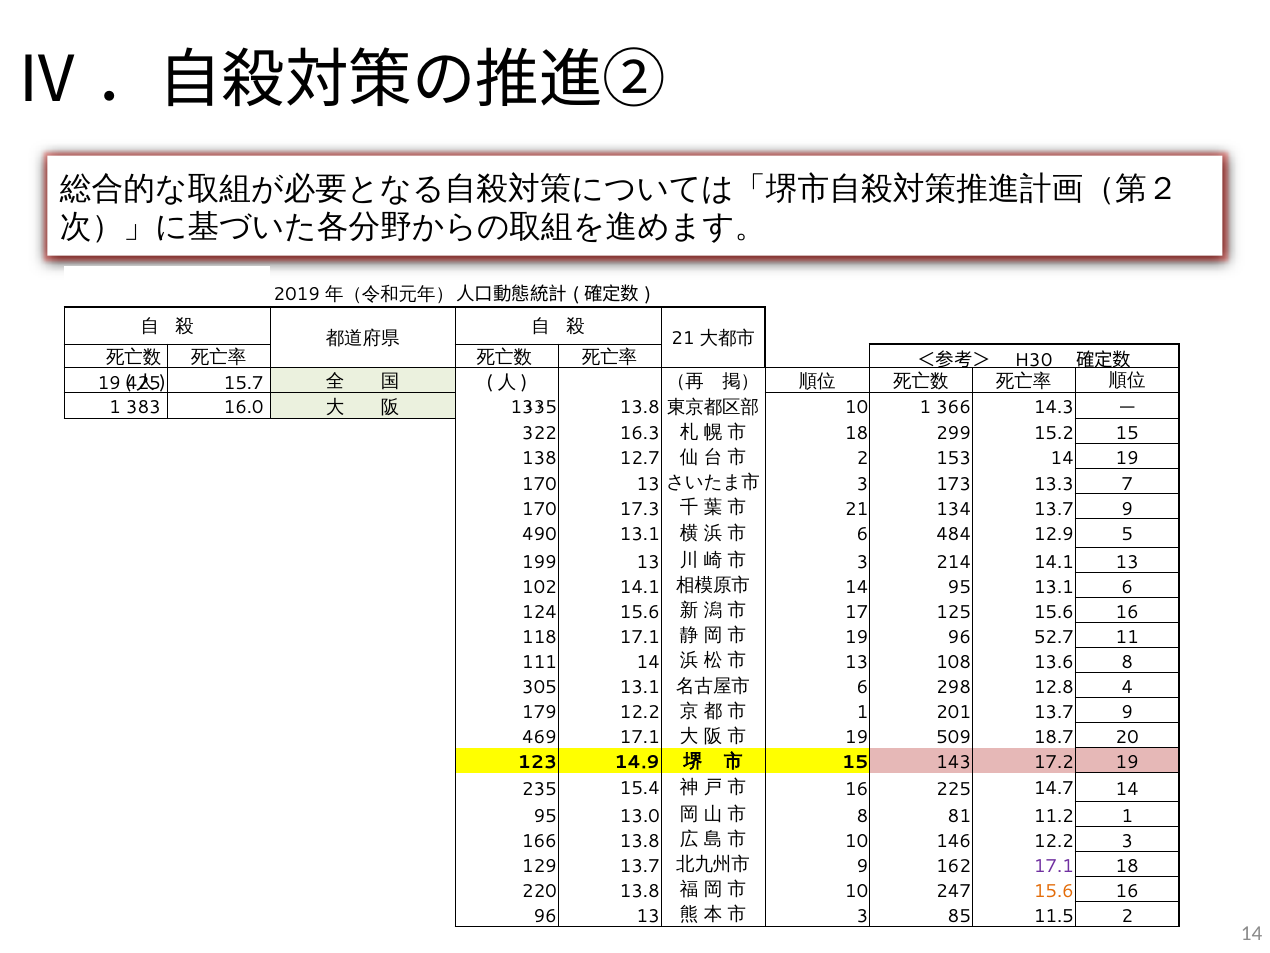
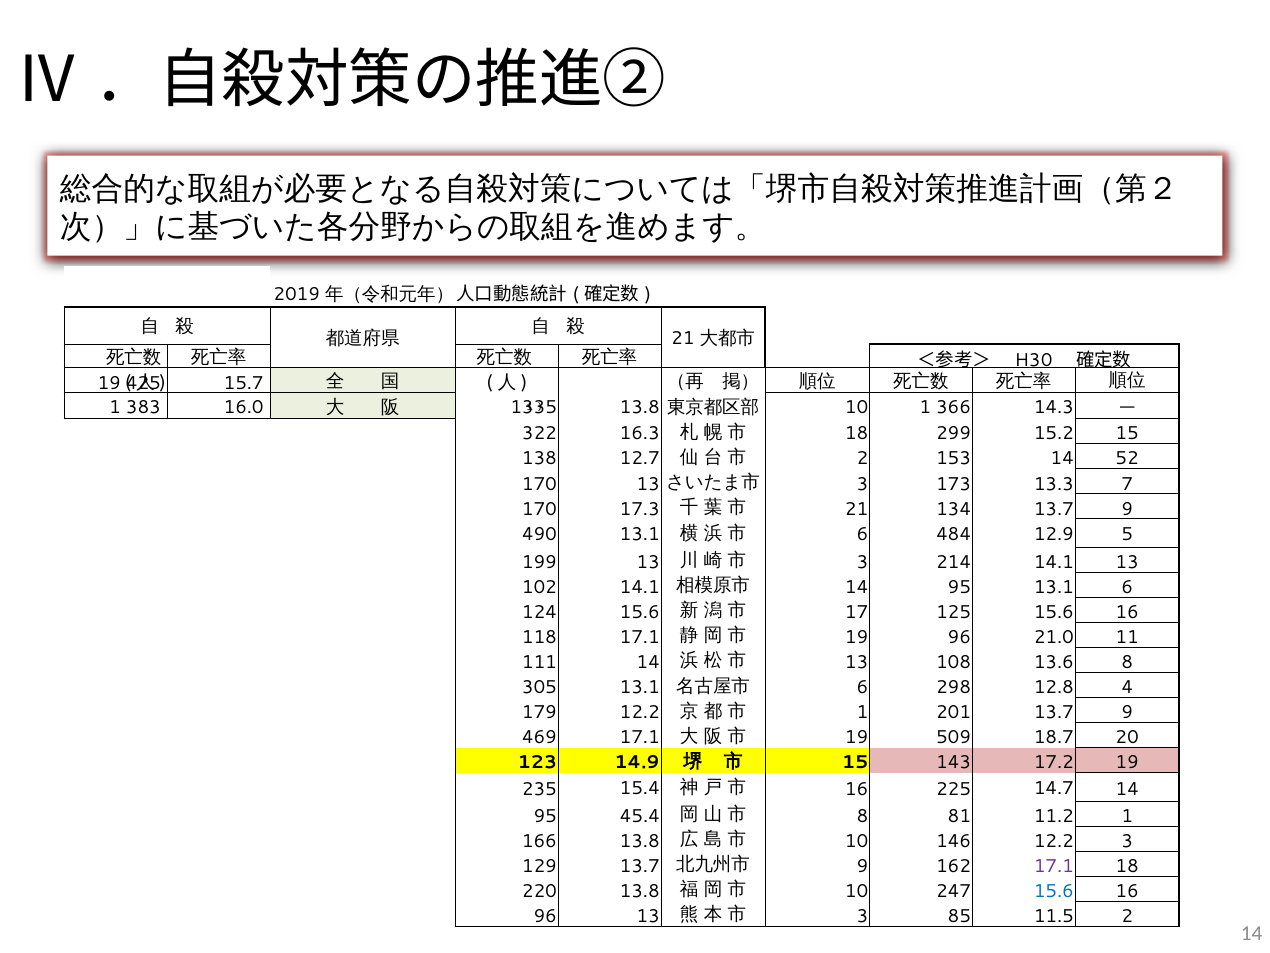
14 19: 19 -> 52
52.7: 52.7 -> 21.0
13.0: 13.0 -> 45.4
15.6 at (1054, 891) colour: orange -> blue
